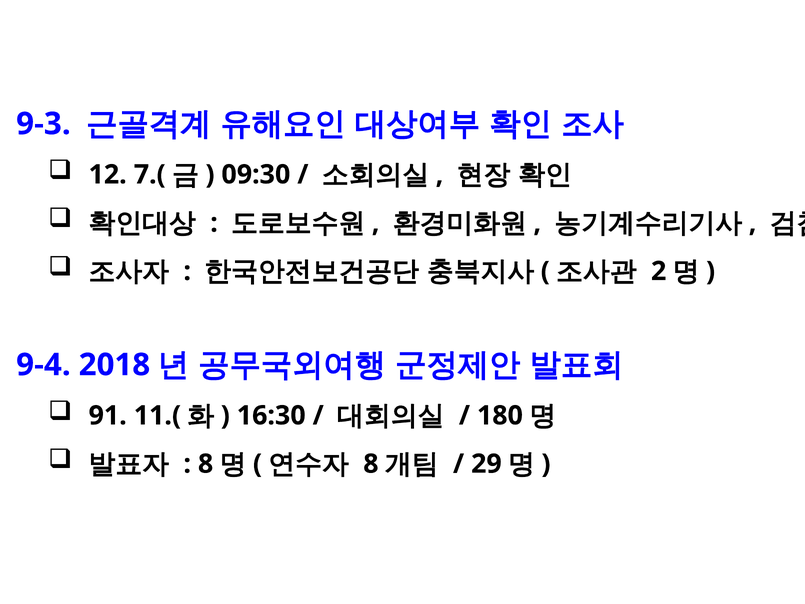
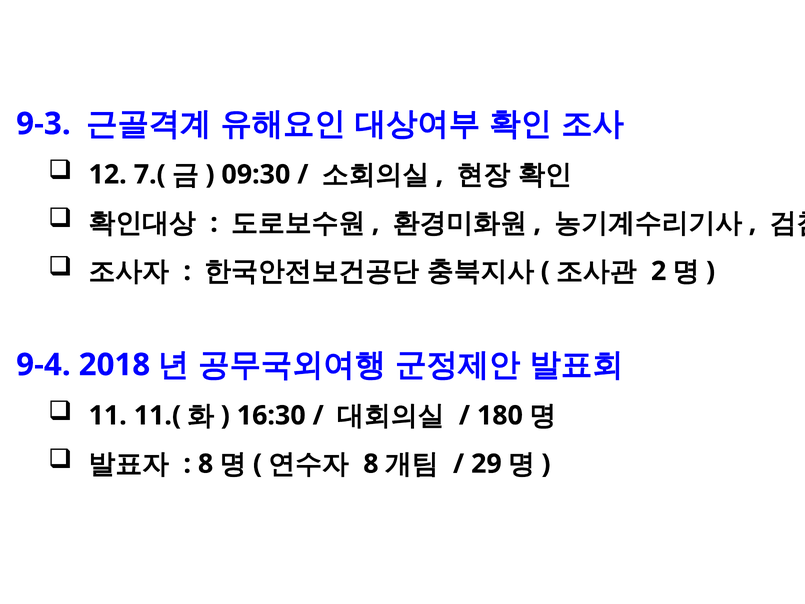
91: 91 -> 11
